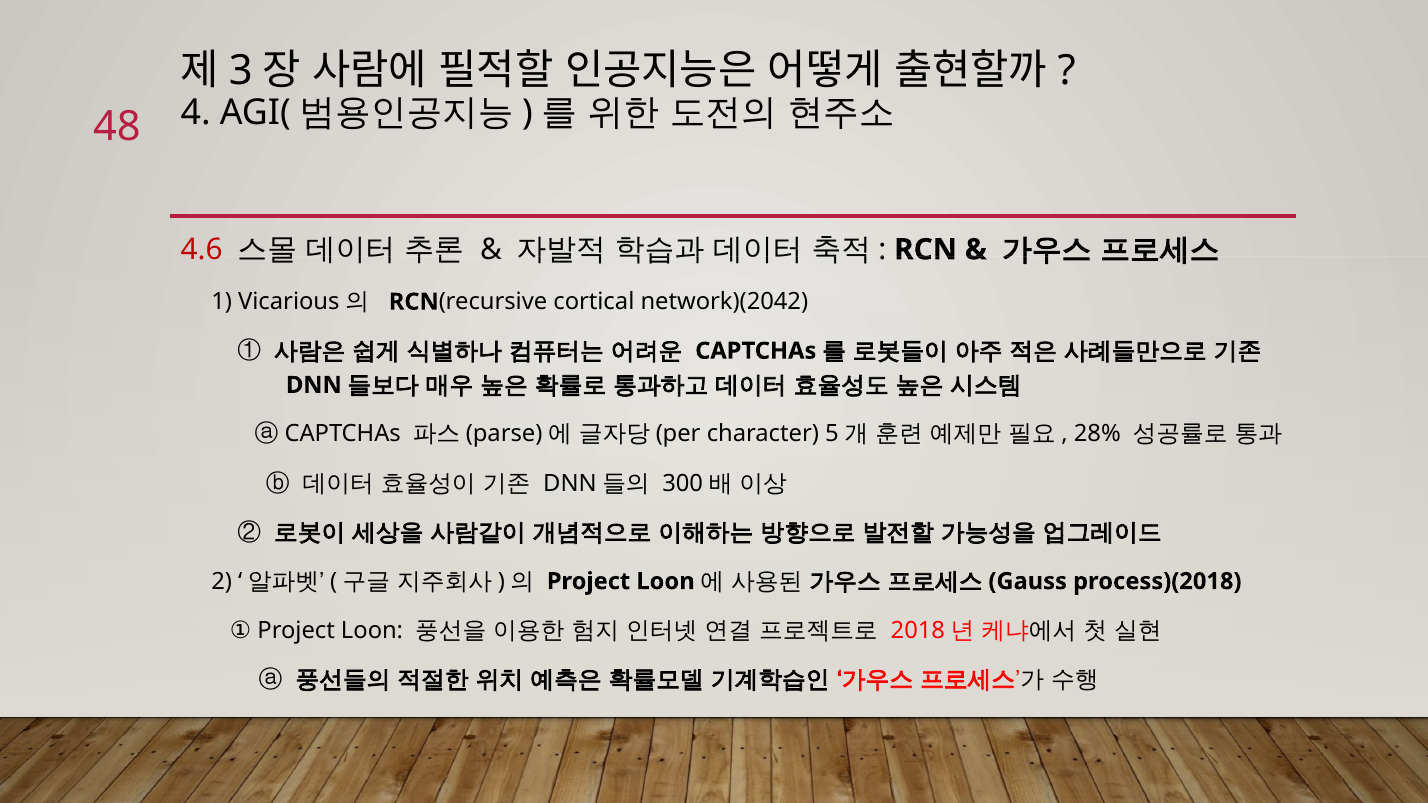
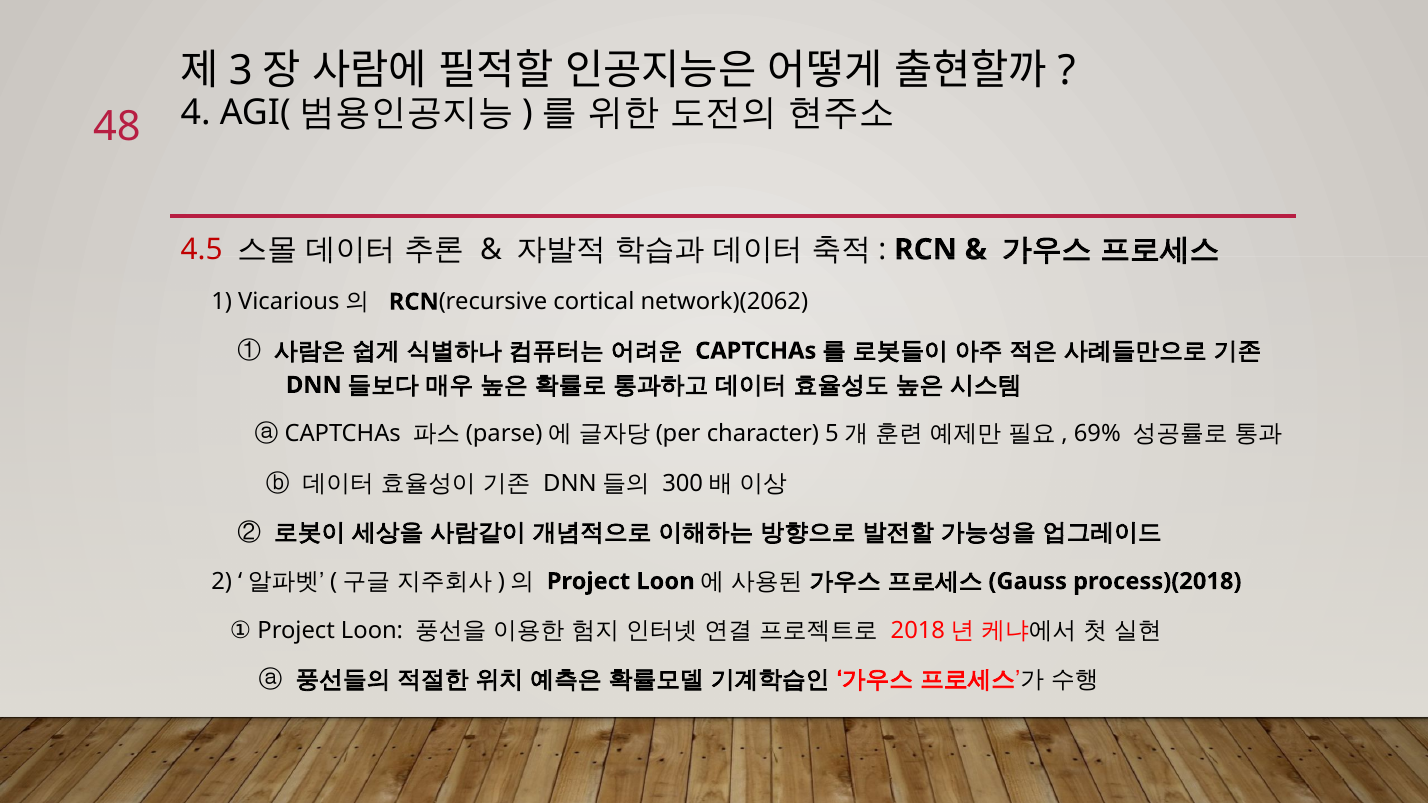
4.6: 4.6 -> 4.5
network)(2042: network)(2042 -> network)(2062
28%: 28% -> 69%
